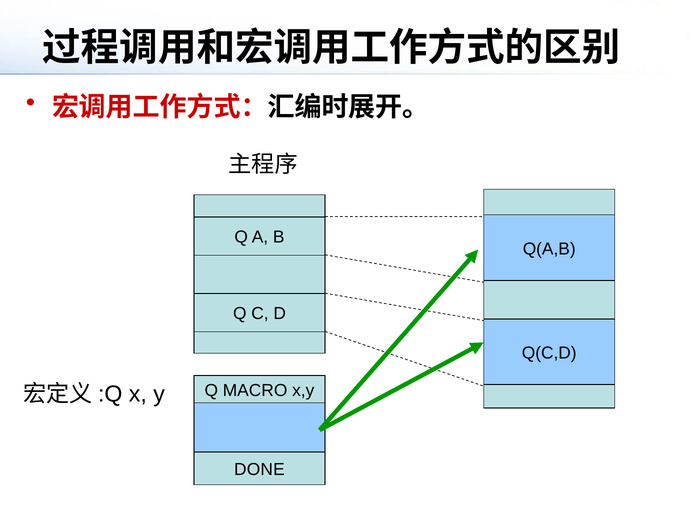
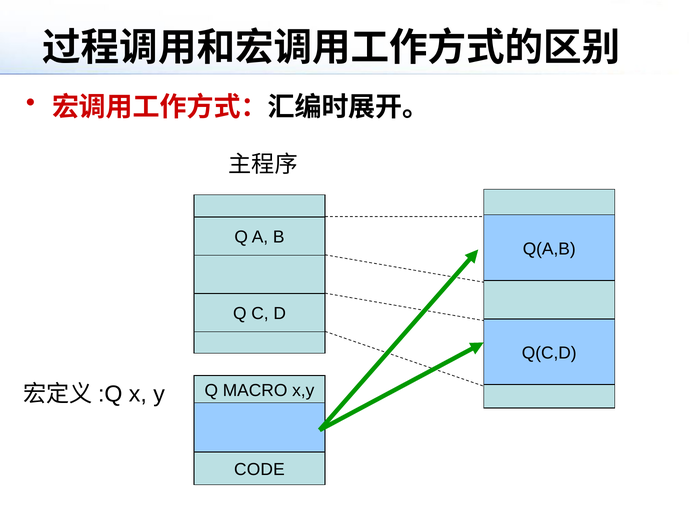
DONE: DONE -> CODE
